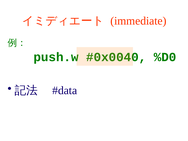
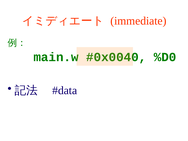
push.w: push.w -> main.w
